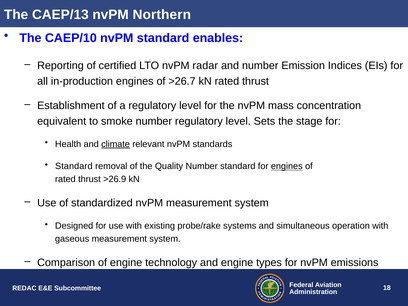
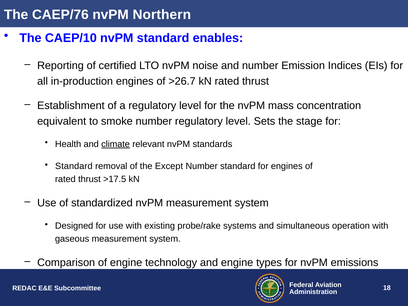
CAEP/13: CAEP/13 -> CAEP/76
radar: radar -> noise
Quality: Quality -> Except
engines at (287, 166) underline: present -> none
>26.9: >26.9 -> >17.5
